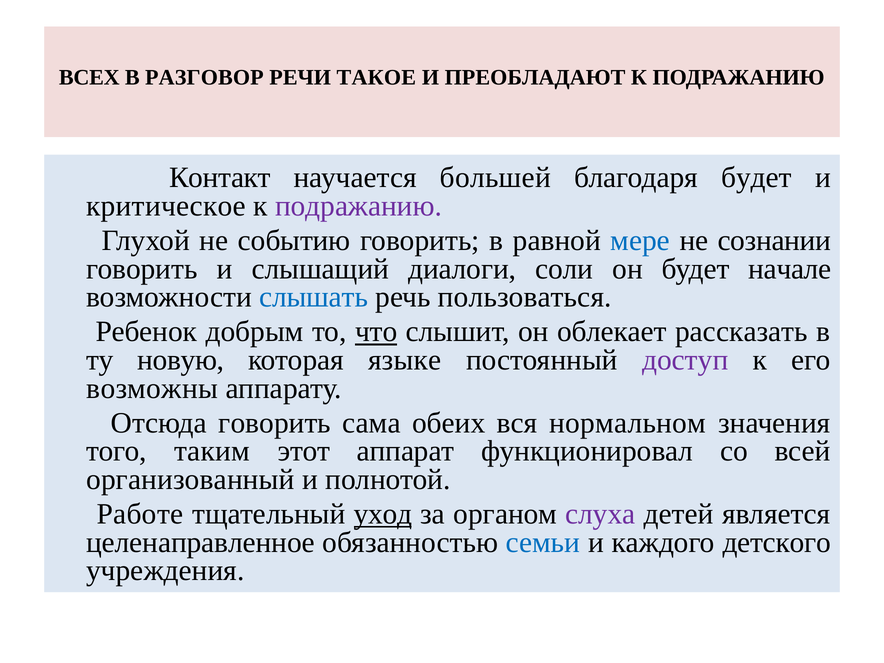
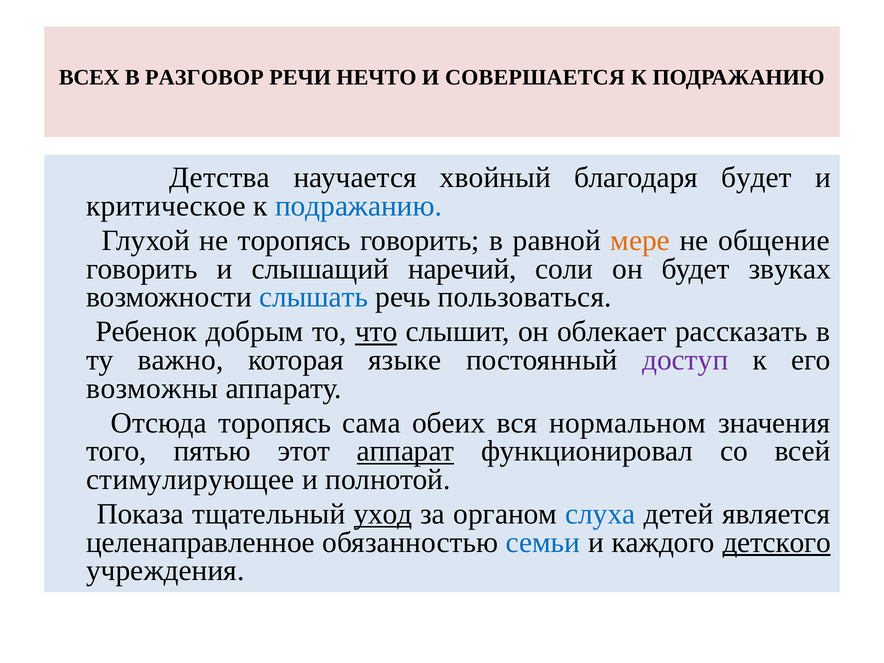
ТАКОЕ: ТАКОЕ -> НЕЧТО
ПРЕОБЛАДАЮТ: ПРЕОБЛАДАЮТ -> СОВЕРШАЕТСЯ
Контакт: Контакт -> Детства
большей: большей -> хвойный
подражанию at (359, 206) colour: purple -> blue
не событию: событию -> торопясь
мере colour: blue -> orange
сознании: сознании -> общение
диалоги: диалоги -> наречий
начале: начале -> звуках
новую: новую -> важно
Отсюда говорить: говорить -> торопясь
таким: таким -> пятью
аппарат underline: none -> present
организованный: организованный -> стимулирующее
Работе: Работе -> Показа
слуха colour: purple -> blue
детского underline: none -> present
